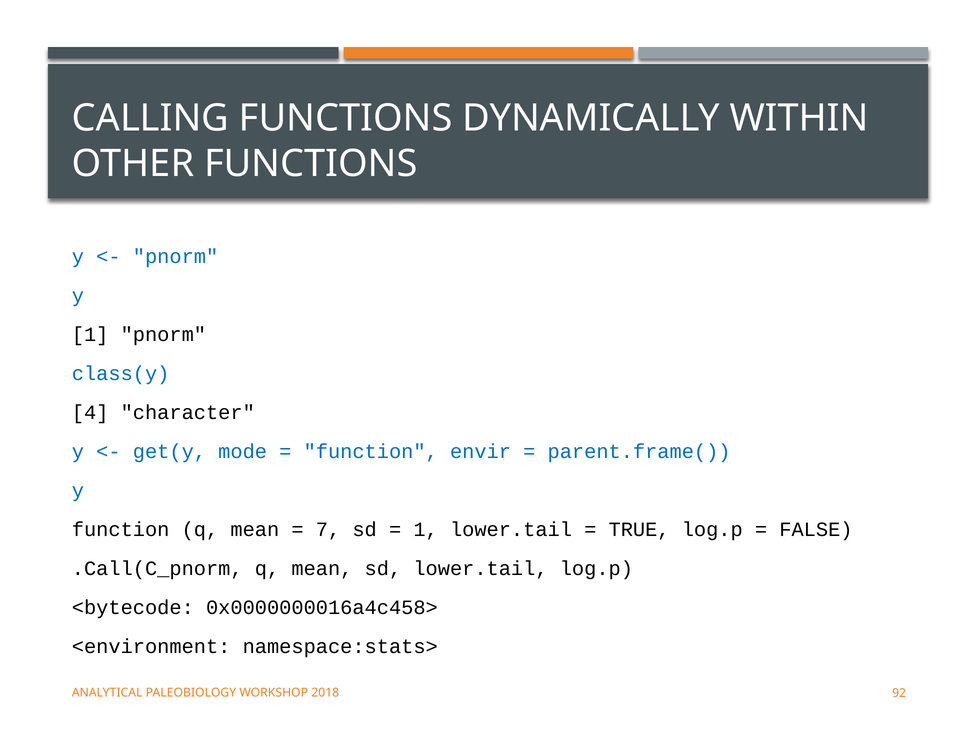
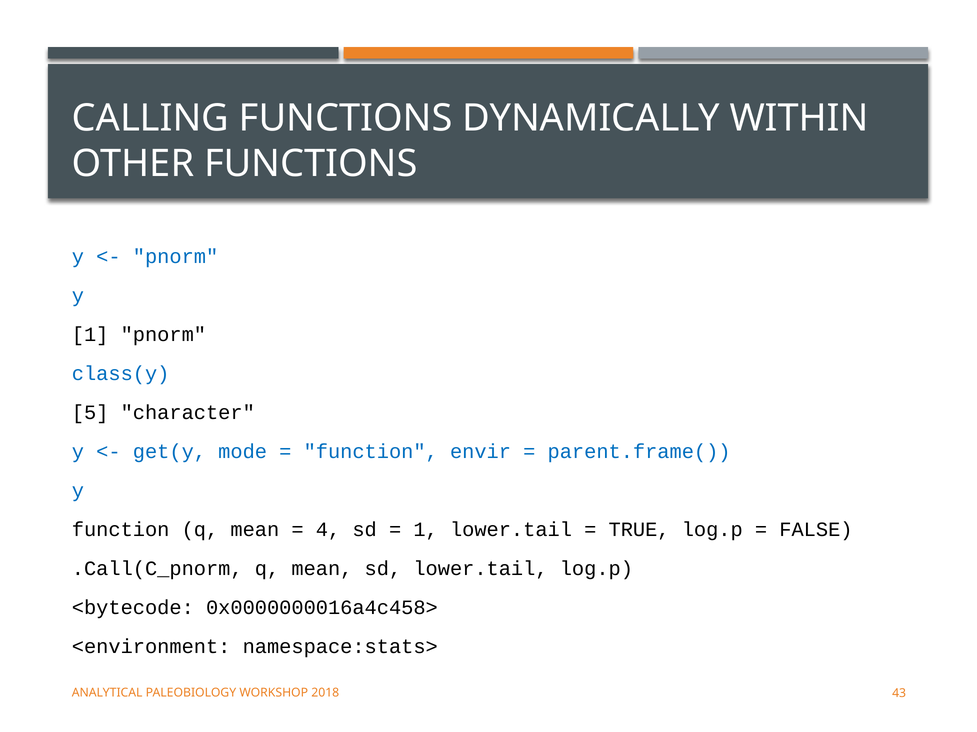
4: 4 -> 5
7: 7 -> 4
92: 92 -> 43
